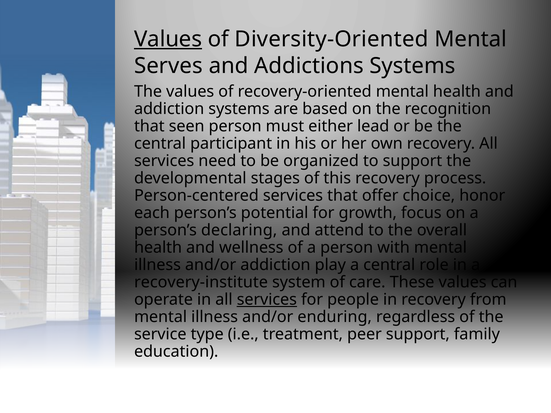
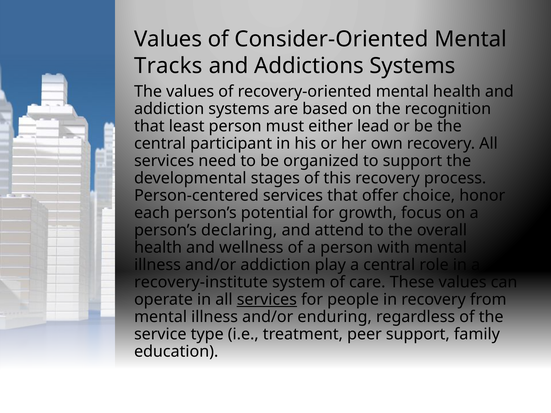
Values at (168, 39) underline: present -> none
Diversity-Oriented: Diversity-Oriented -> Consider-Oriented
Serves: Serves -> Tracks
seen: seen -> least
